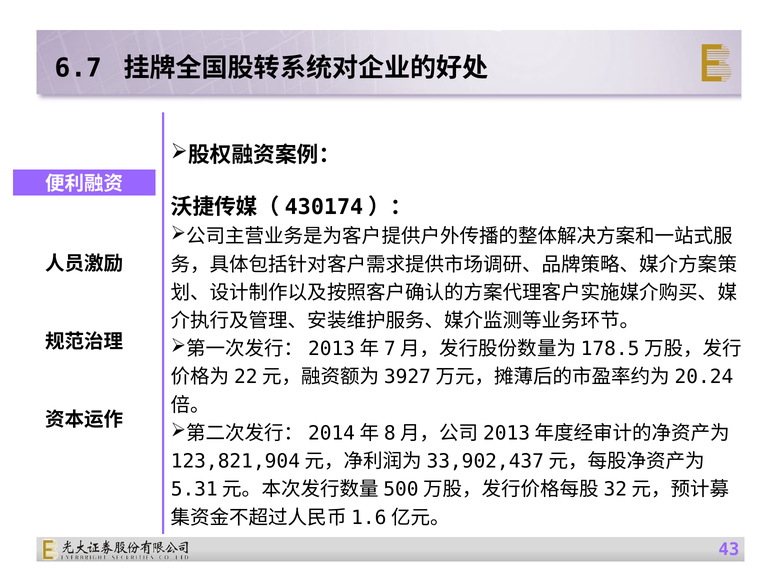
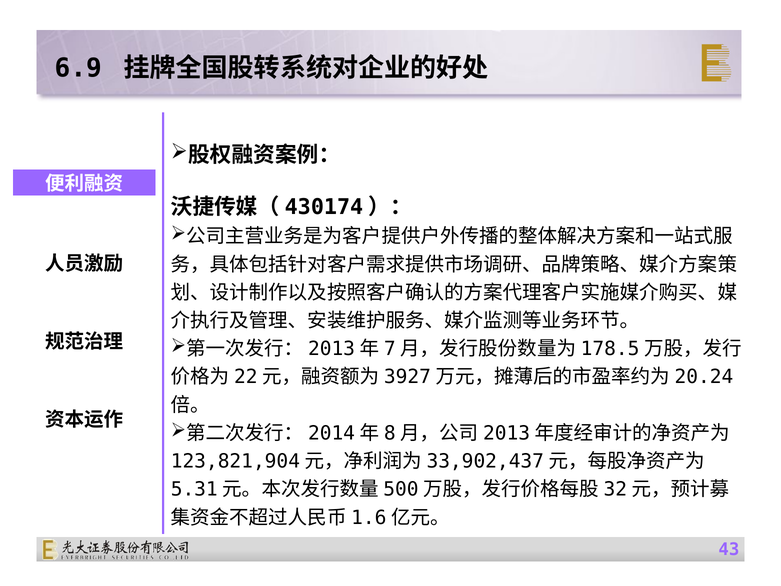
6.7: 6.7 -> 6.9
